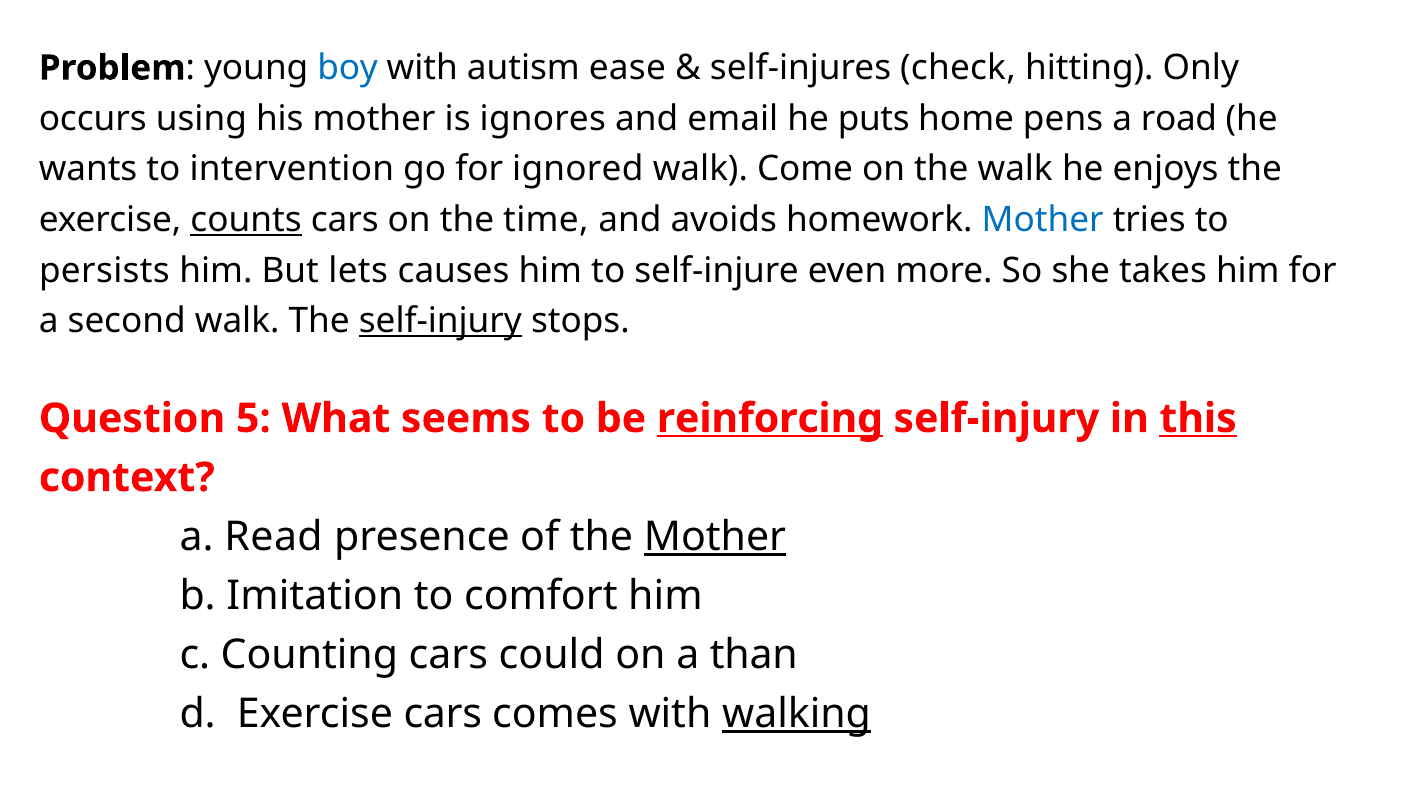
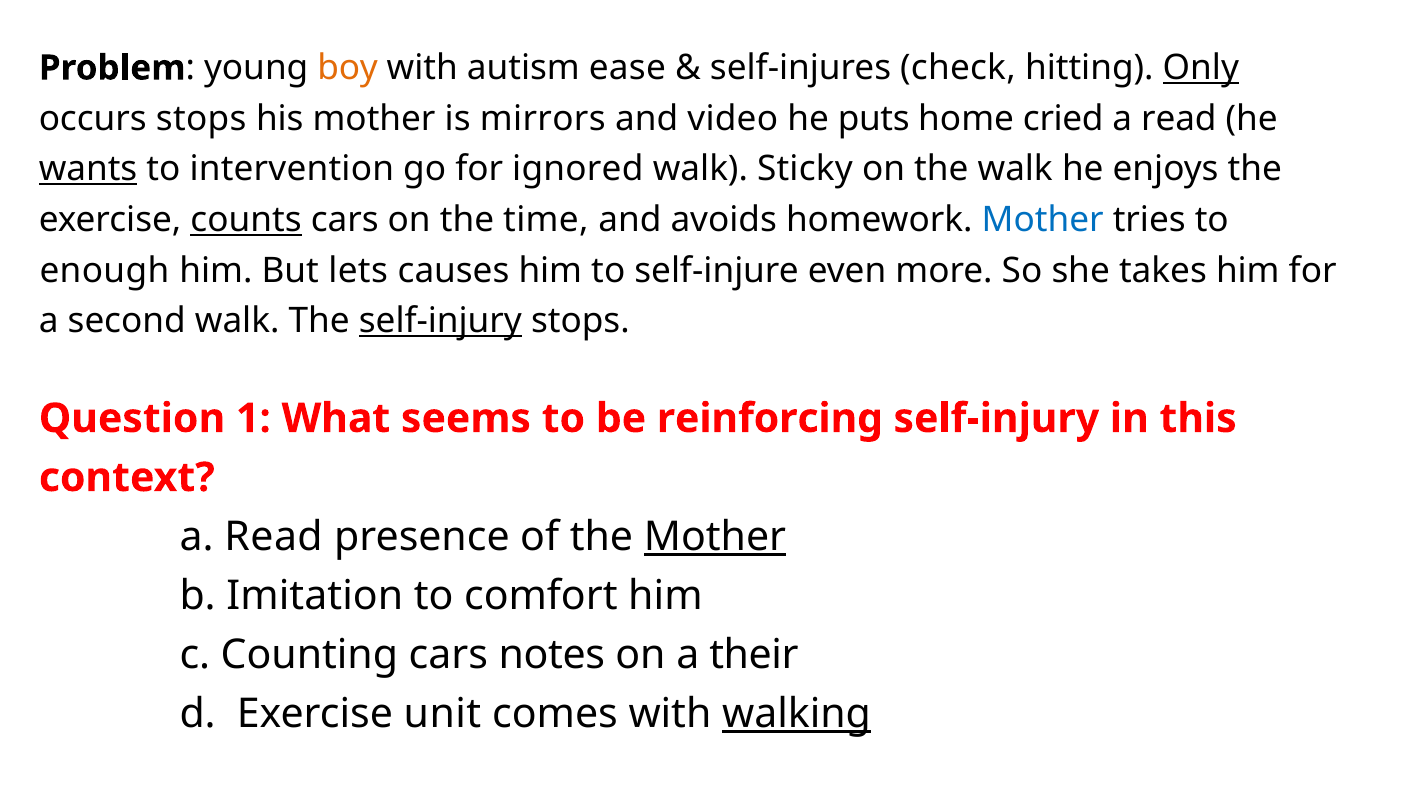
boy colour: blue -> orange
Only underline: none -> present
occurs using: using -> stops
ignores: ignores -> mirrors
email: email -> video
pens: pens -> cried
road at (1179, 119): road -> read
wants underline: none -> present
Come: Come -> Sticky
persists: persists -> enough
5: 5 -> 1
reinforcing underline: present -> none
this underline: present -> none
could: could -> notes
than: than -> their
Exercise cars: cars -> unit
